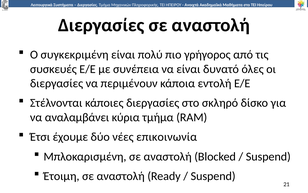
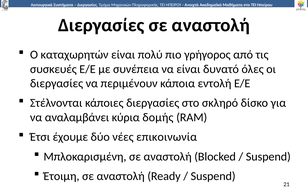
συγκεκριμένη: συγκεκριμένη -> καταχωρητών
κύρια τμήμα: τμήμα -> δομής
